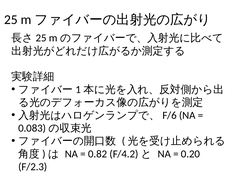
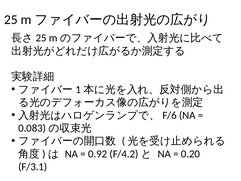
0.82: 0.82 -> 0.92
F/2.3: F/2.3 -> F/3.1
